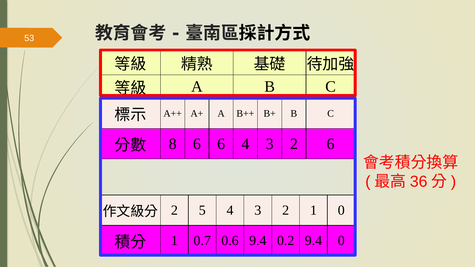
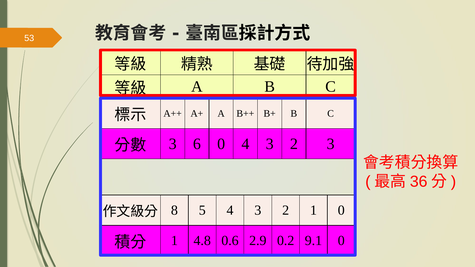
8 at (173, 144): 8 -> 3
6 6: 6 -> 0
2 6: 6 -> 3
2 at (174, 211): 2 -> 8
0.7: 0.7 -> 4.8
0.6 9.4: 9.4 -> 2.9
0.2 9.4: 9.4 -> 9.1
